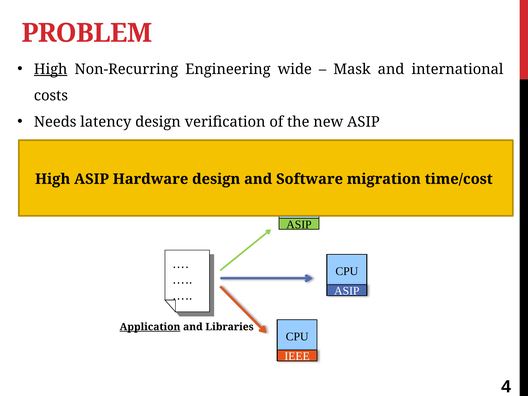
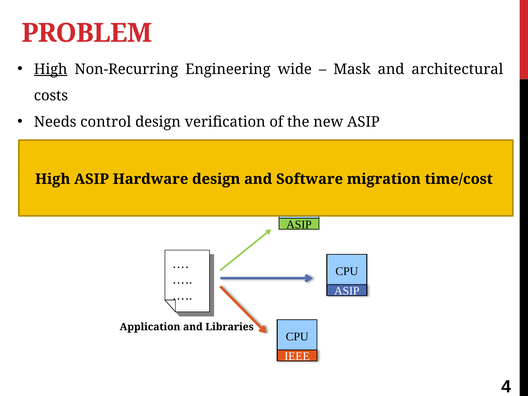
international: international -> architectural
latency: latency -> control
Application underline: present -> none
